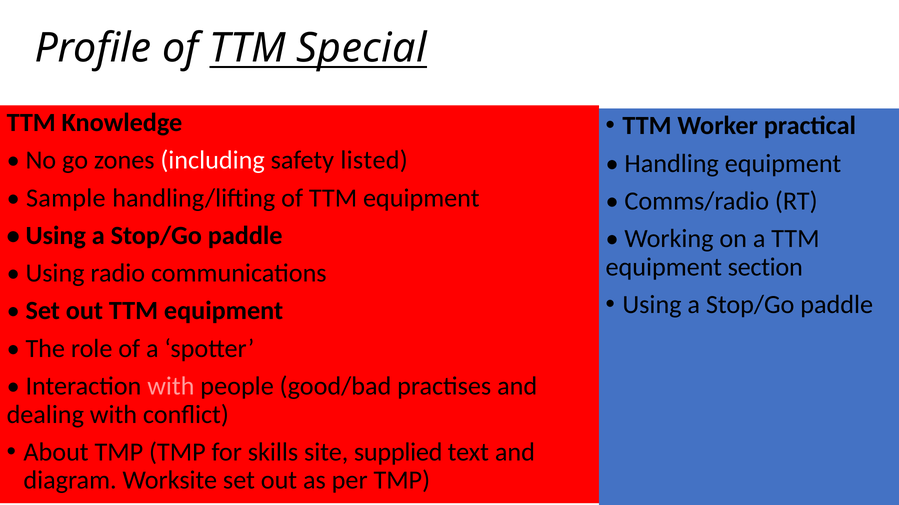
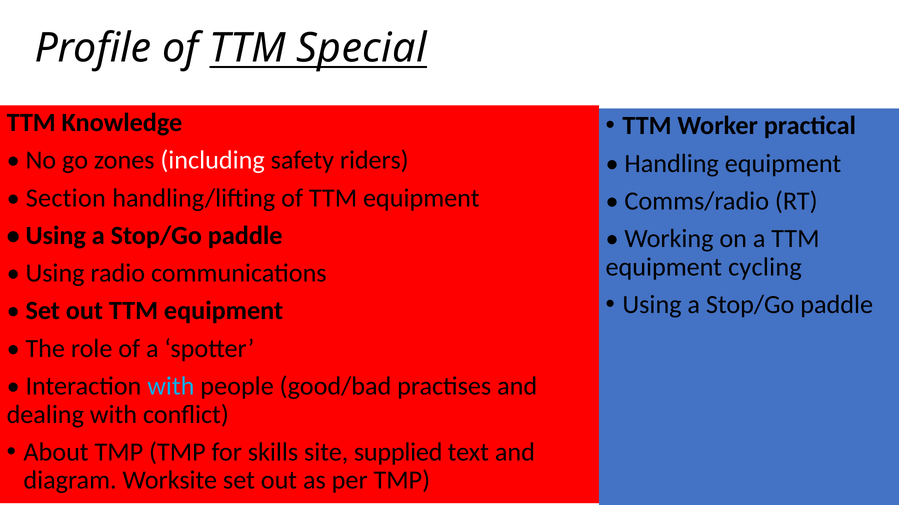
listed: listed -> riders
Sample: Sample -> Section
section: section -> cycling
with at (171, 387) colour: pink -> light blue
